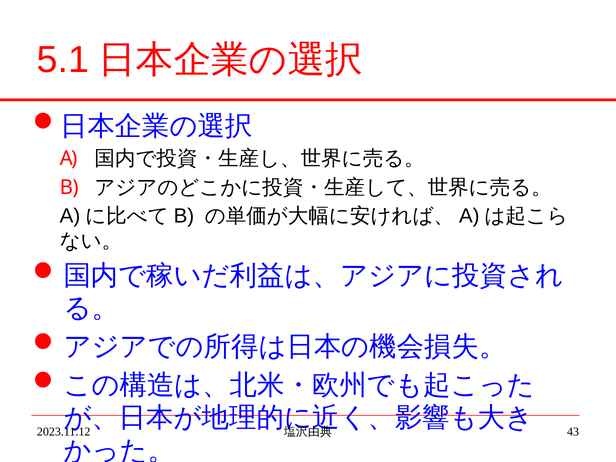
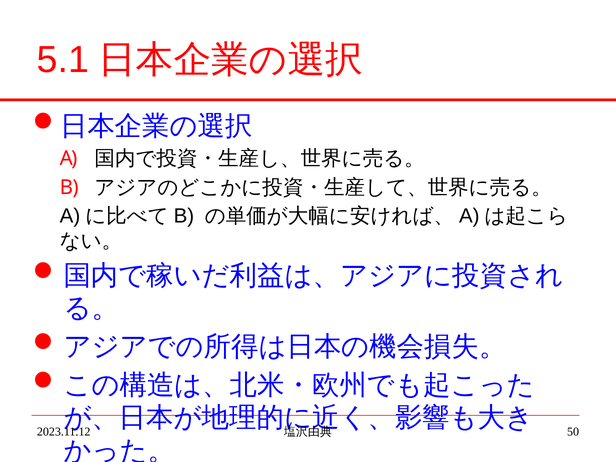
43: 43 -> 50
